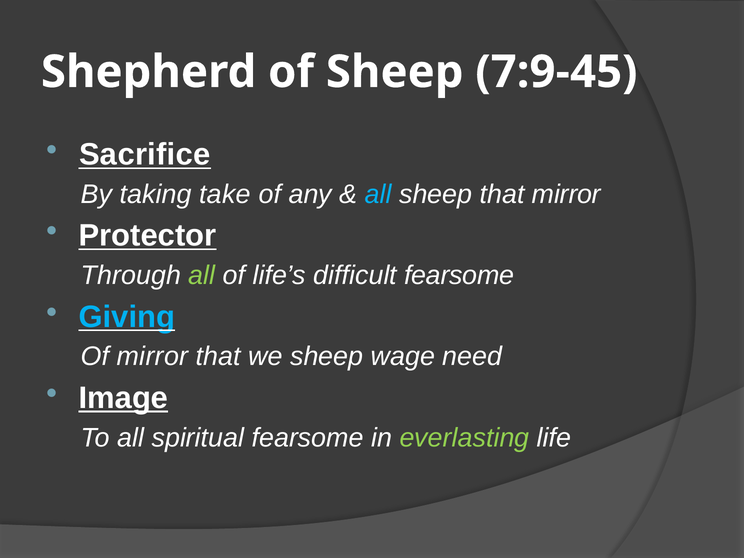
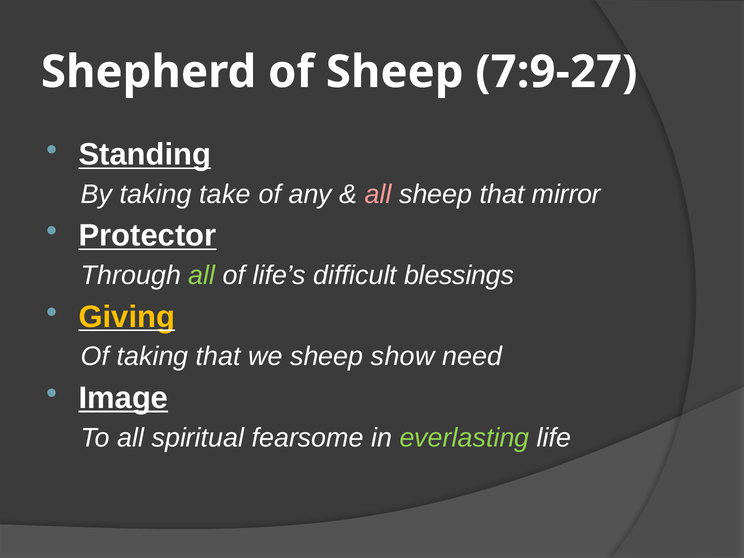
7:9-45: 7:9-45 -> 7:9-27
Sacrifice: Sacrifice -> Standing
all at (378, 194) colour: light blue -> pink
difficult fearsome: fearsome -> blessings
Giving colour: light blue -> yellow
Of mirror: mirror -> taking
wage: wage -> show
